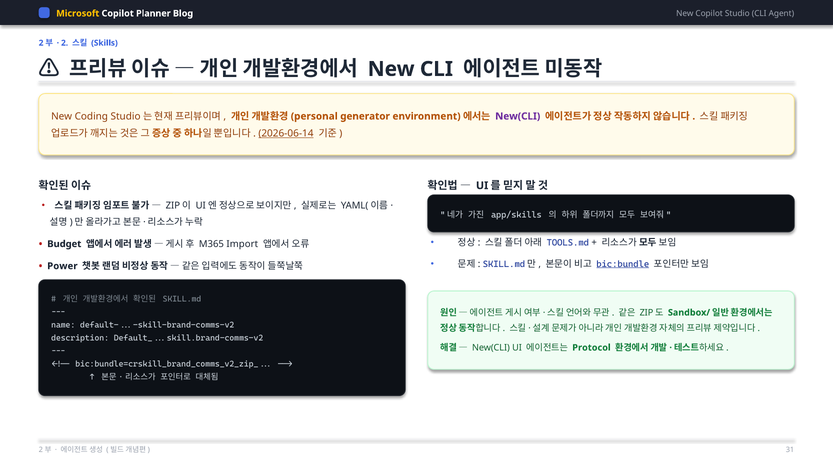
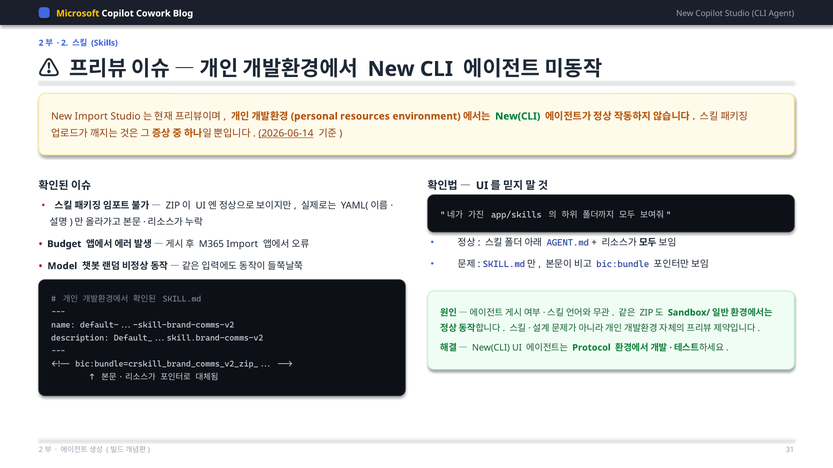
Planner: Planner -> Cowork
New Coding: Coding -> Import
generator: generator -> resources
New(CLI at (518, 116) colour: purple -> green
TOOLS.md: TOOLS.md -> AGENT.md
bic:bundle underline: present -> none
Power: Power -> Model
